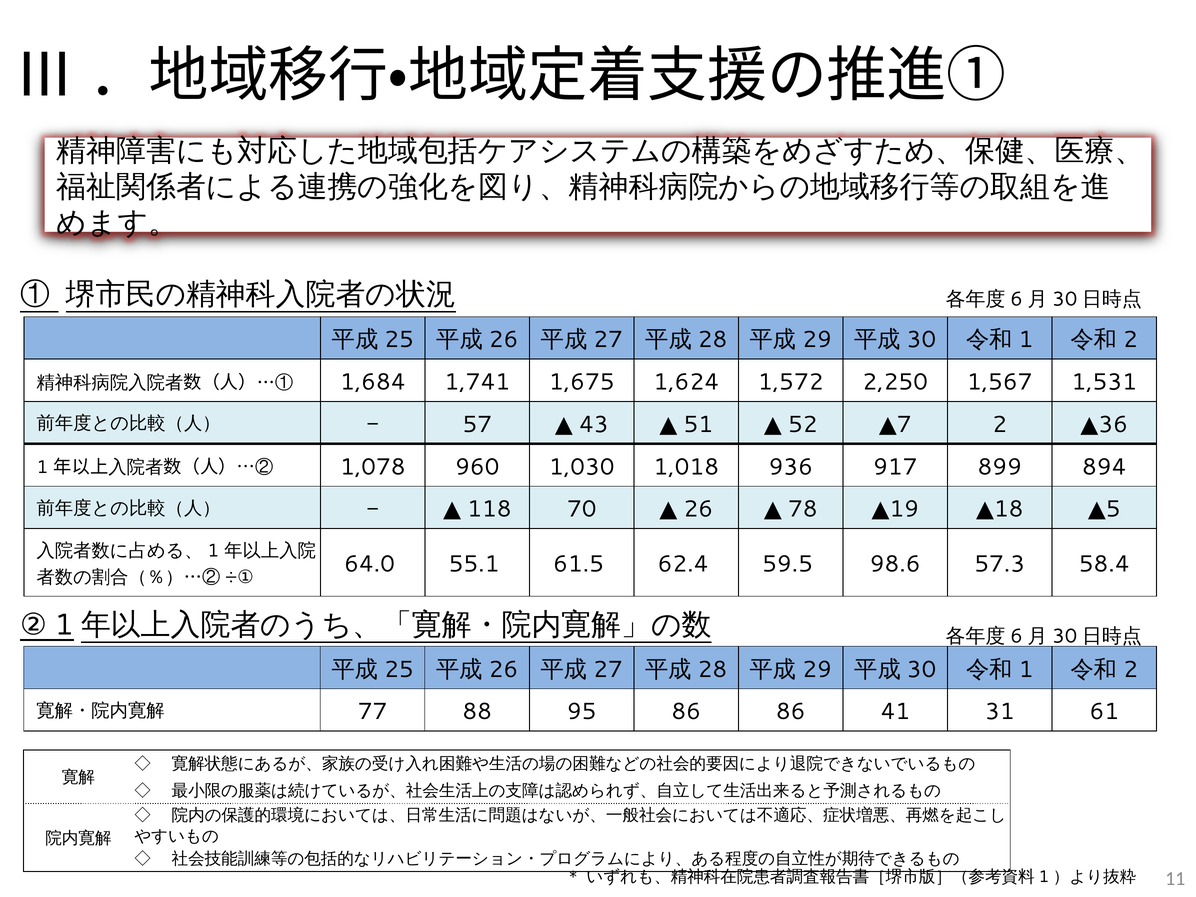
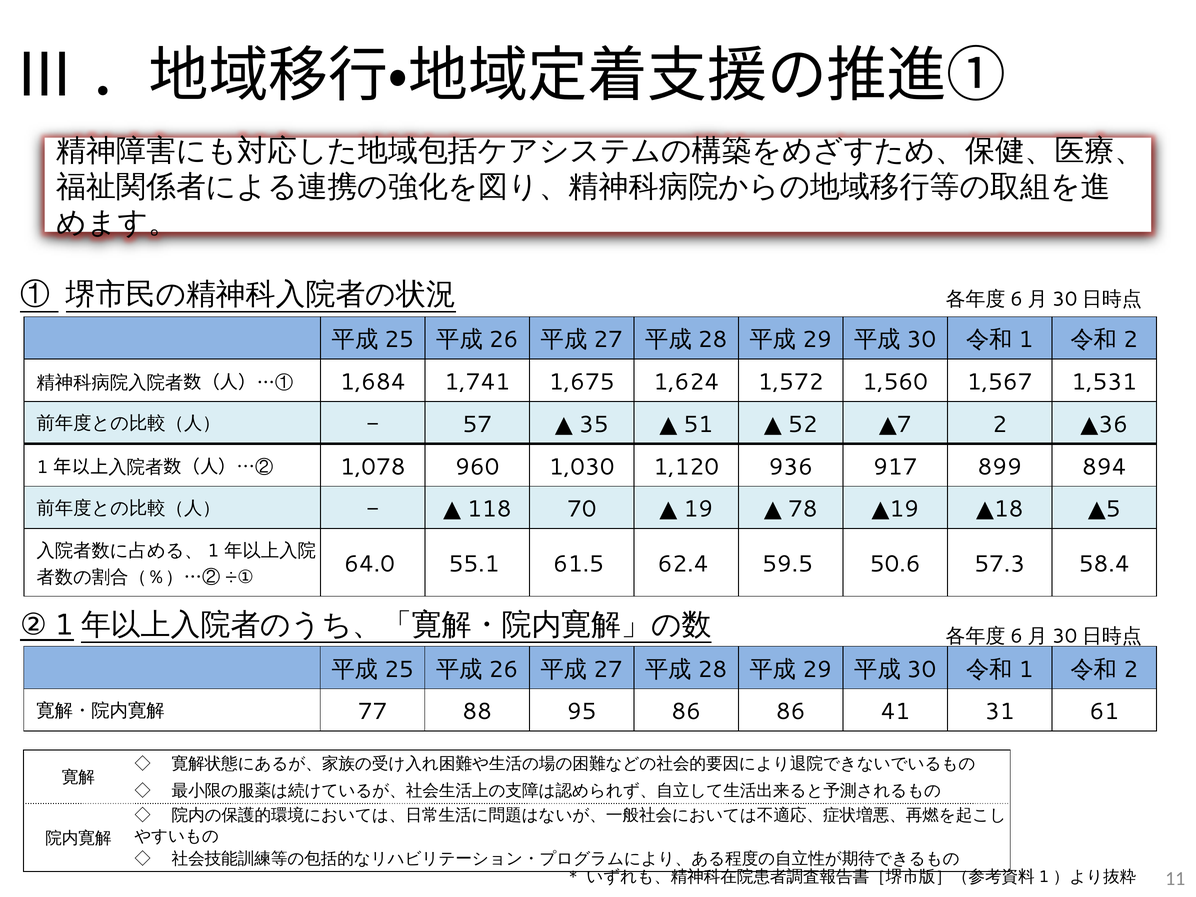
2,250: 2,250 -> 1,560
43: 43 -> 35
1,018: 1,018 -> 1,120
26 at (698, 509): 26 -> 19
98.6: 98.6 -> 50.6
